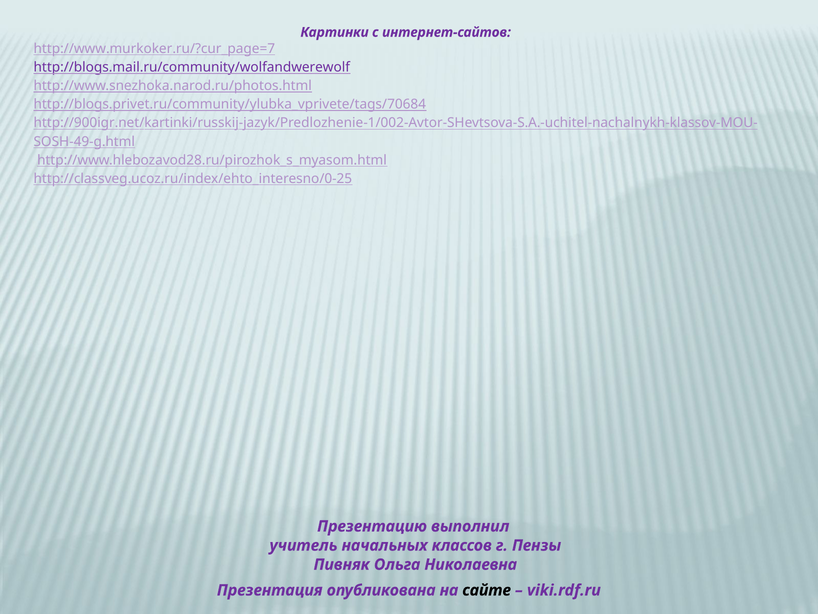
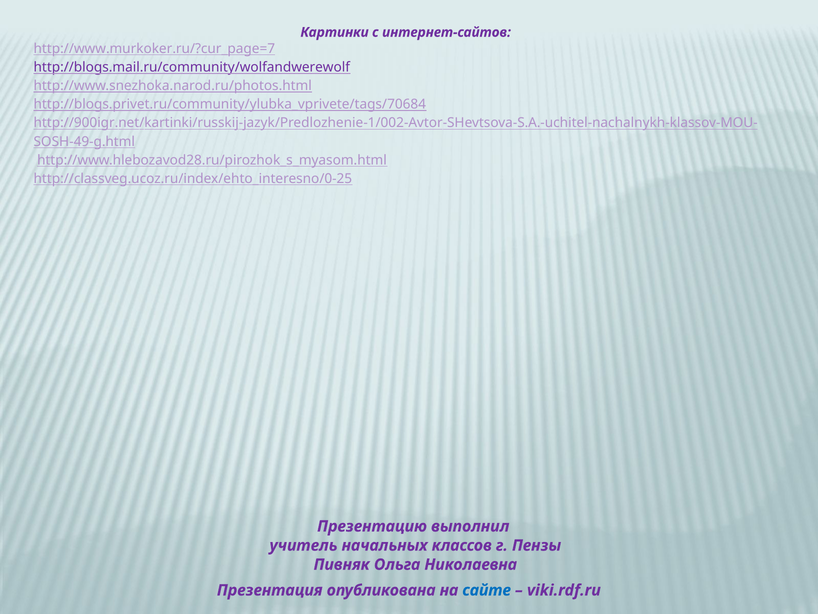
сайте colour: black -> blue
